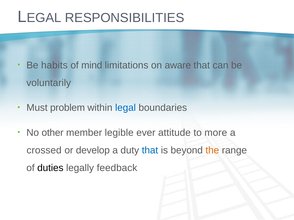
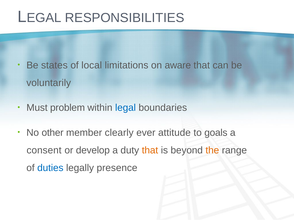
habits: habits -> states
mind: mind -> local
legible: legible -> clearly
more: more -> goals
crossed: crossed -> consent
that at (150, 151) colour: blue -> orange
duties colour: black -> blue
feedback: feedback -> presence
